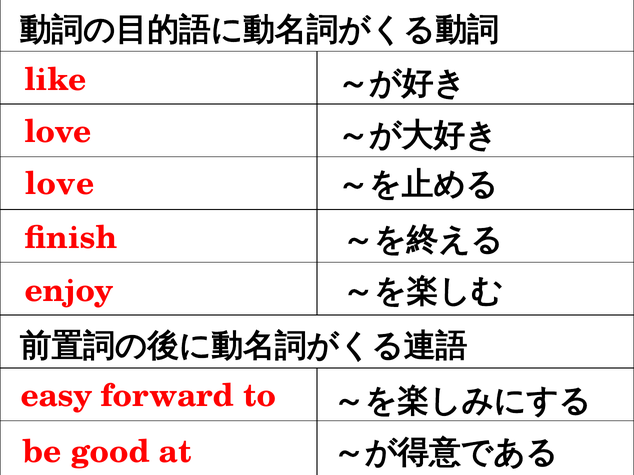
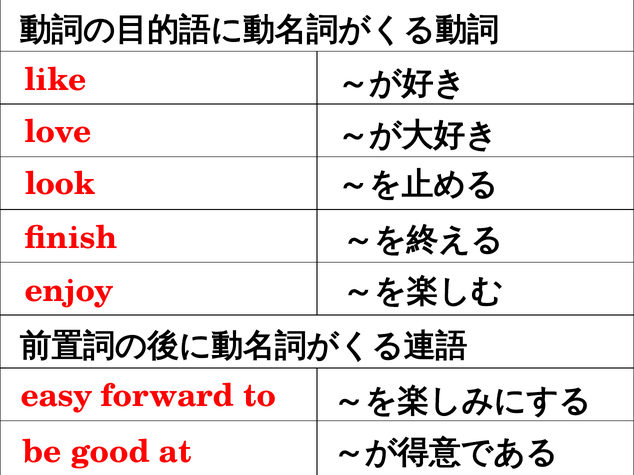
love at (60, 184): love -> look
